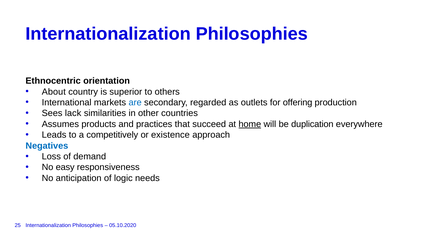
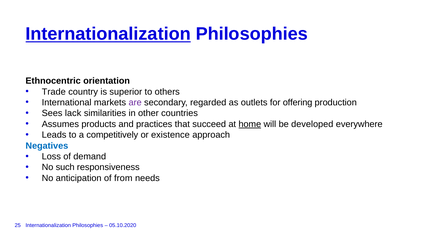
Internationalization at (108, 34) underline: none -> present
About: About -> Trade
are colour: blue -> purple
duplication: duplication -> developed
easy: easy -> such
logic: logic -> from
